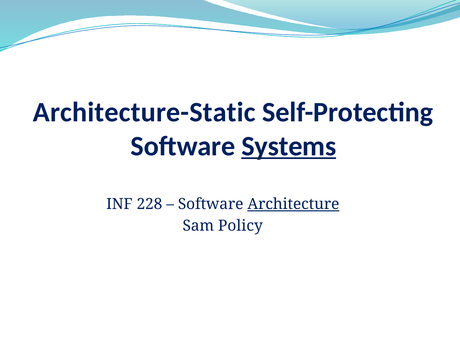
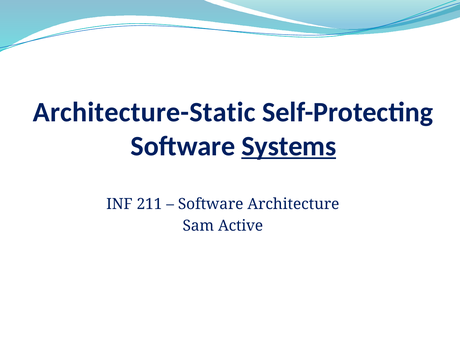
228: 228 -> 211
Architecture underline: present -> none
Policy: Policy -> Active
